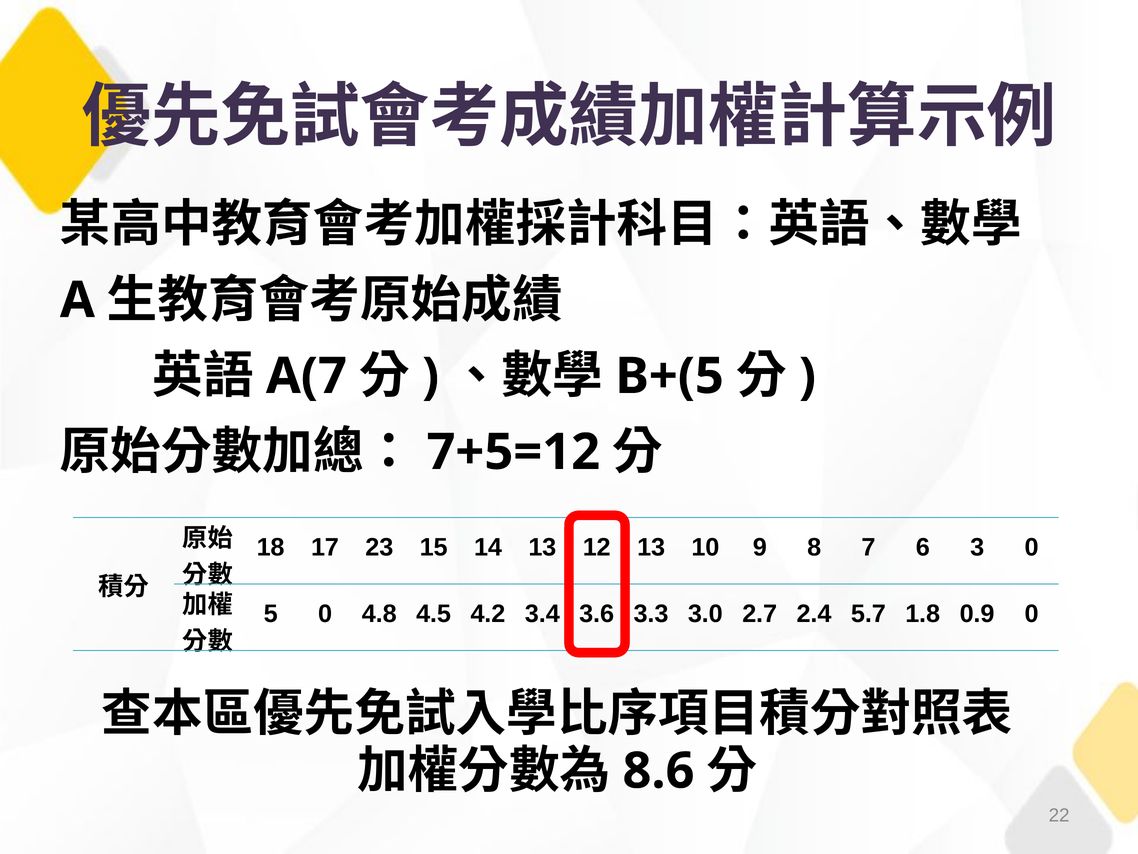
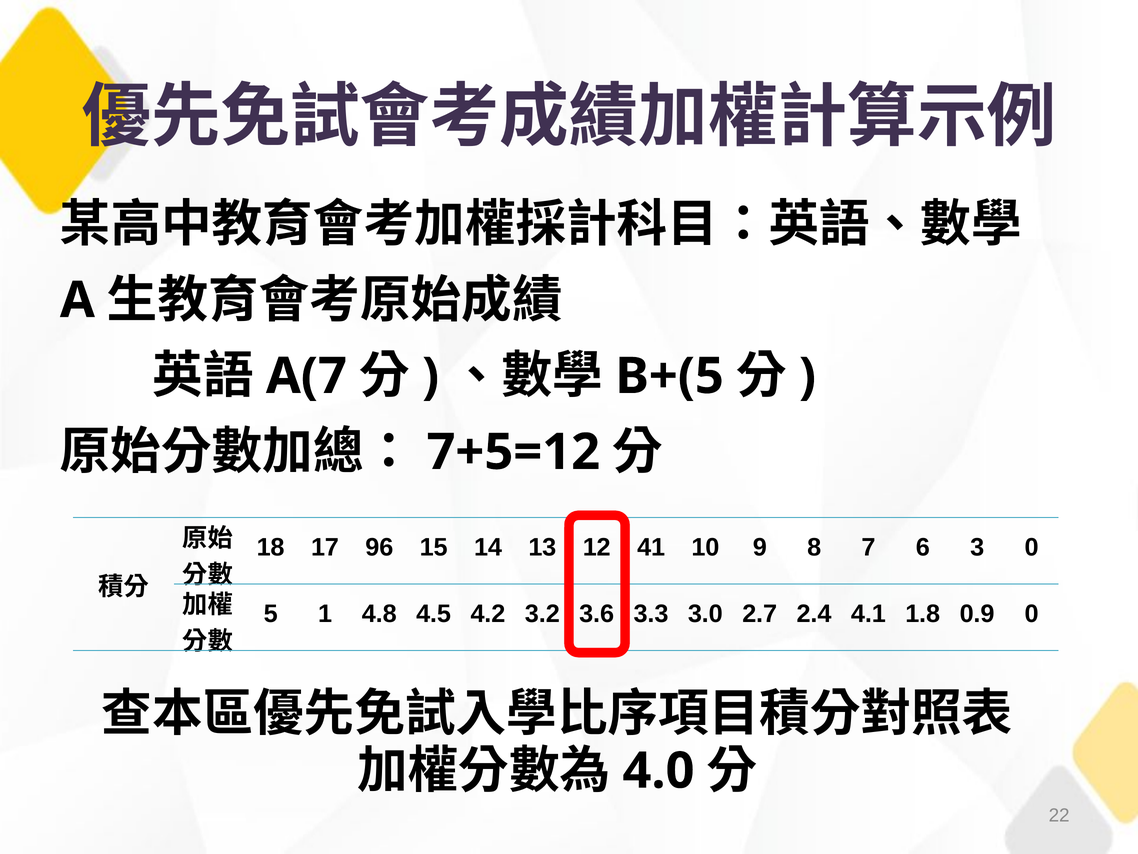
23: 23 -> 96
12 13: 13 -> 41
5 0: 0 -> 1
3.4: 3.4 -> 3.2
5.7: 5.7 -> 4.1
8.6: 8.6 -> 4.0
